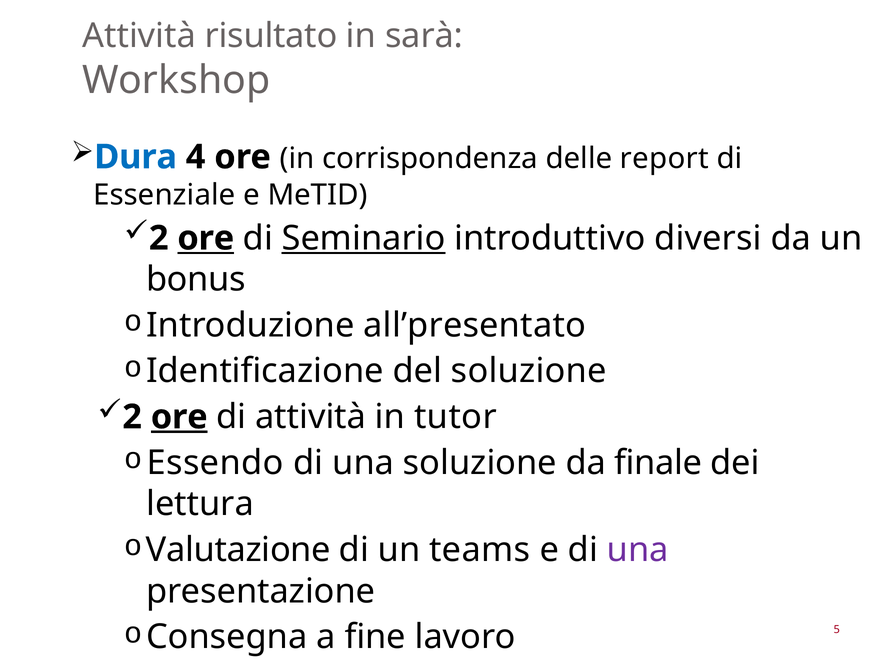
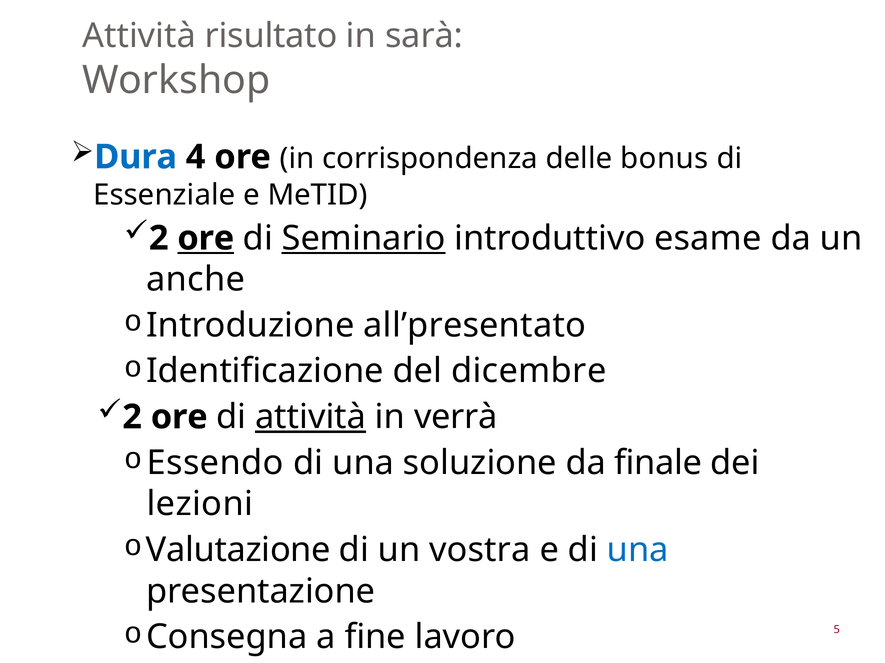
report: report -> bonus
diversi: diversi -> esame
bonus: bonus -> anche
del soluzione: soluzione -> dicembre
ore at (179, 417) underline: present -> none
attività at (311, 417) underline: none -> present
tutor: tutor -> verrà
lettura: lettura -> lezioni
un teams: teams -> vostra
una at (638, 551) colour: purple -> blue
